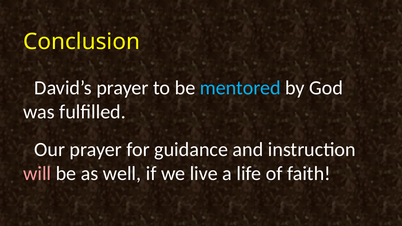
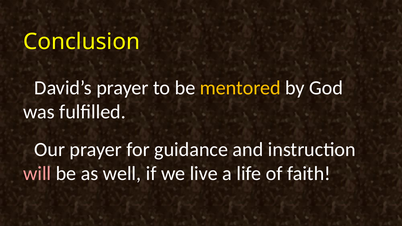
mentored colour: light blue -> yellow
